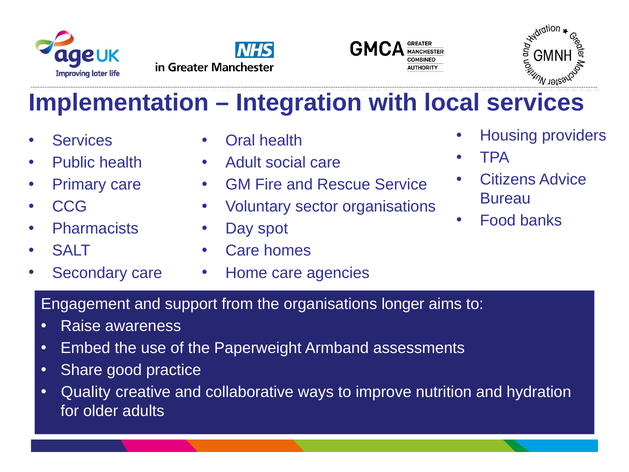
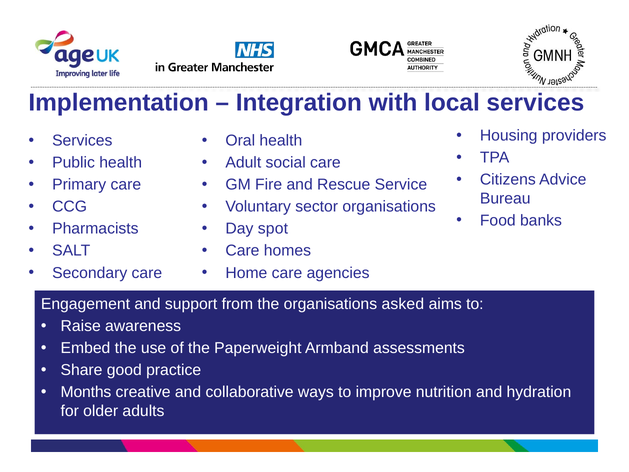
longer: longer -> asked
Quality: Quality -> Months
